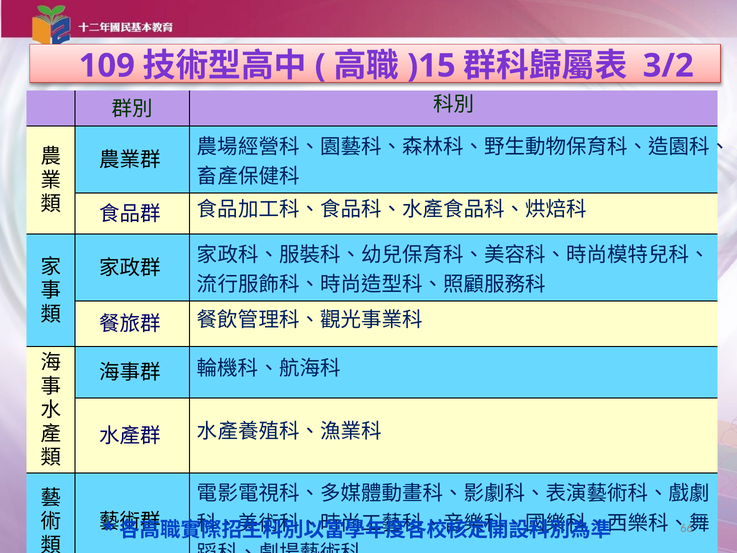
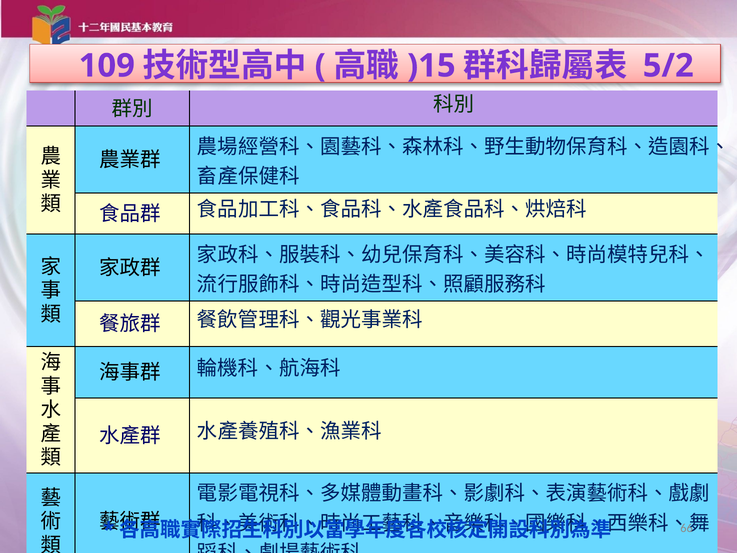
3/2: 3/2 -> 5/2
